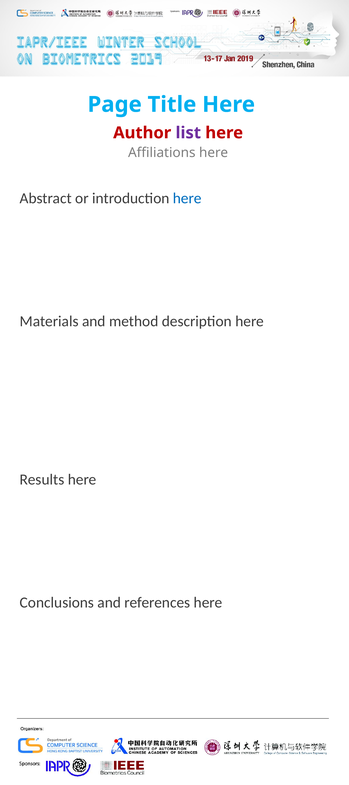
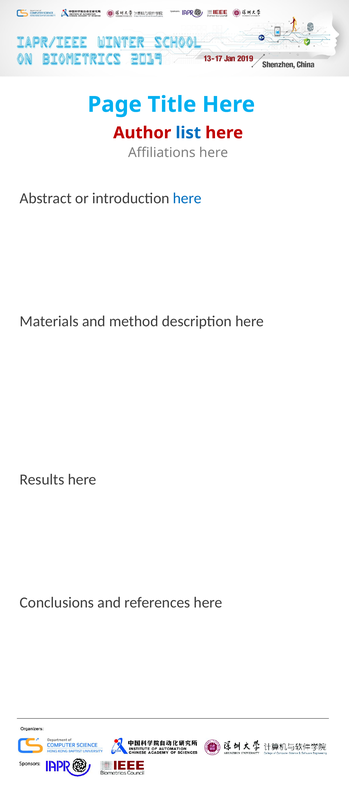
list colour: purple -> blue
